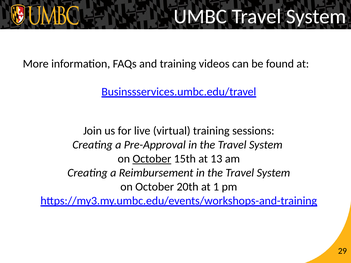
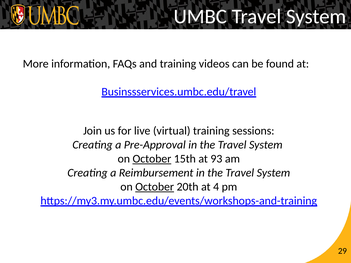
13: 13 -> 93
October at (155, 187) underline: none -> present
1: 1 -> 4
